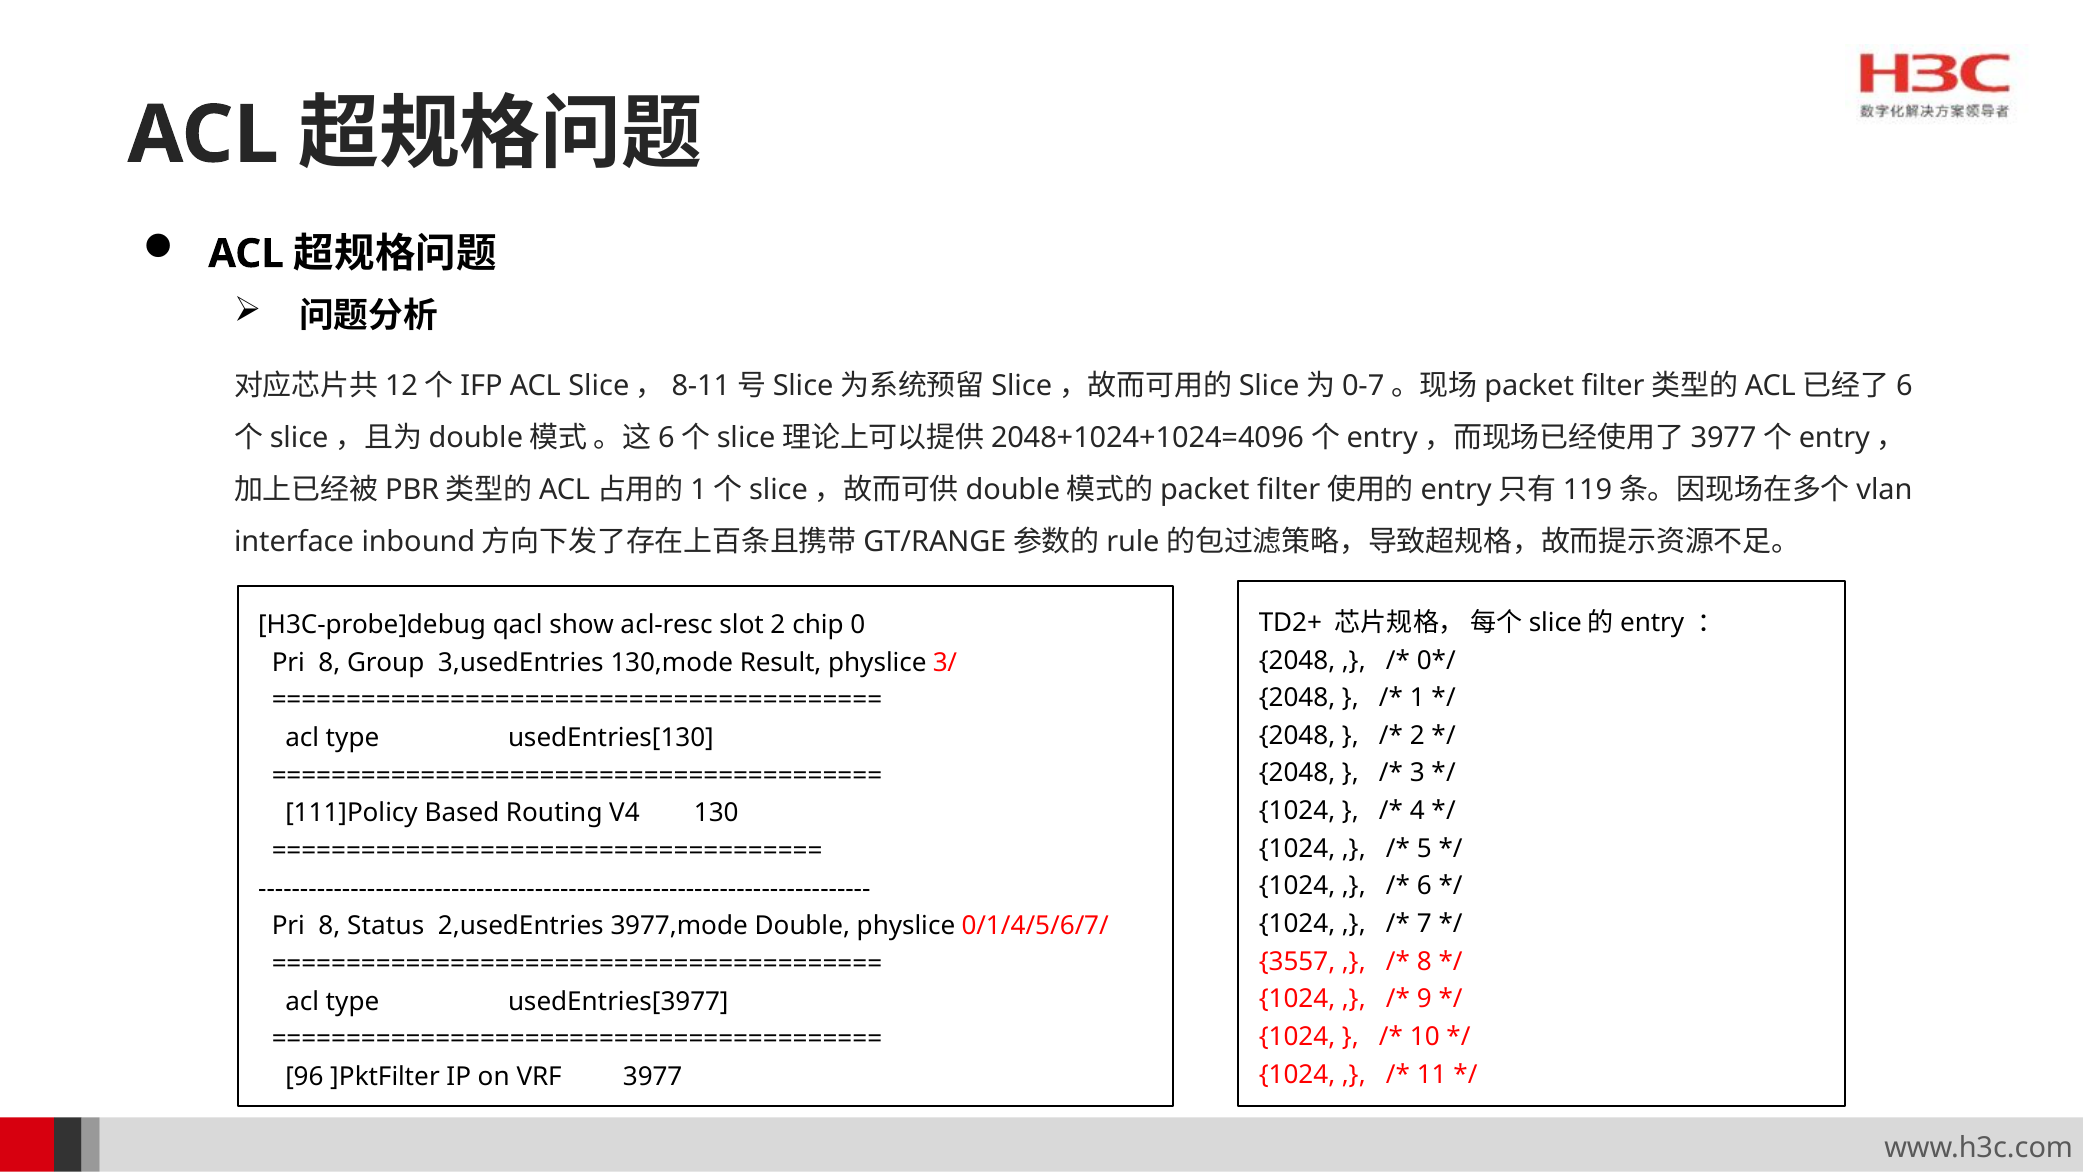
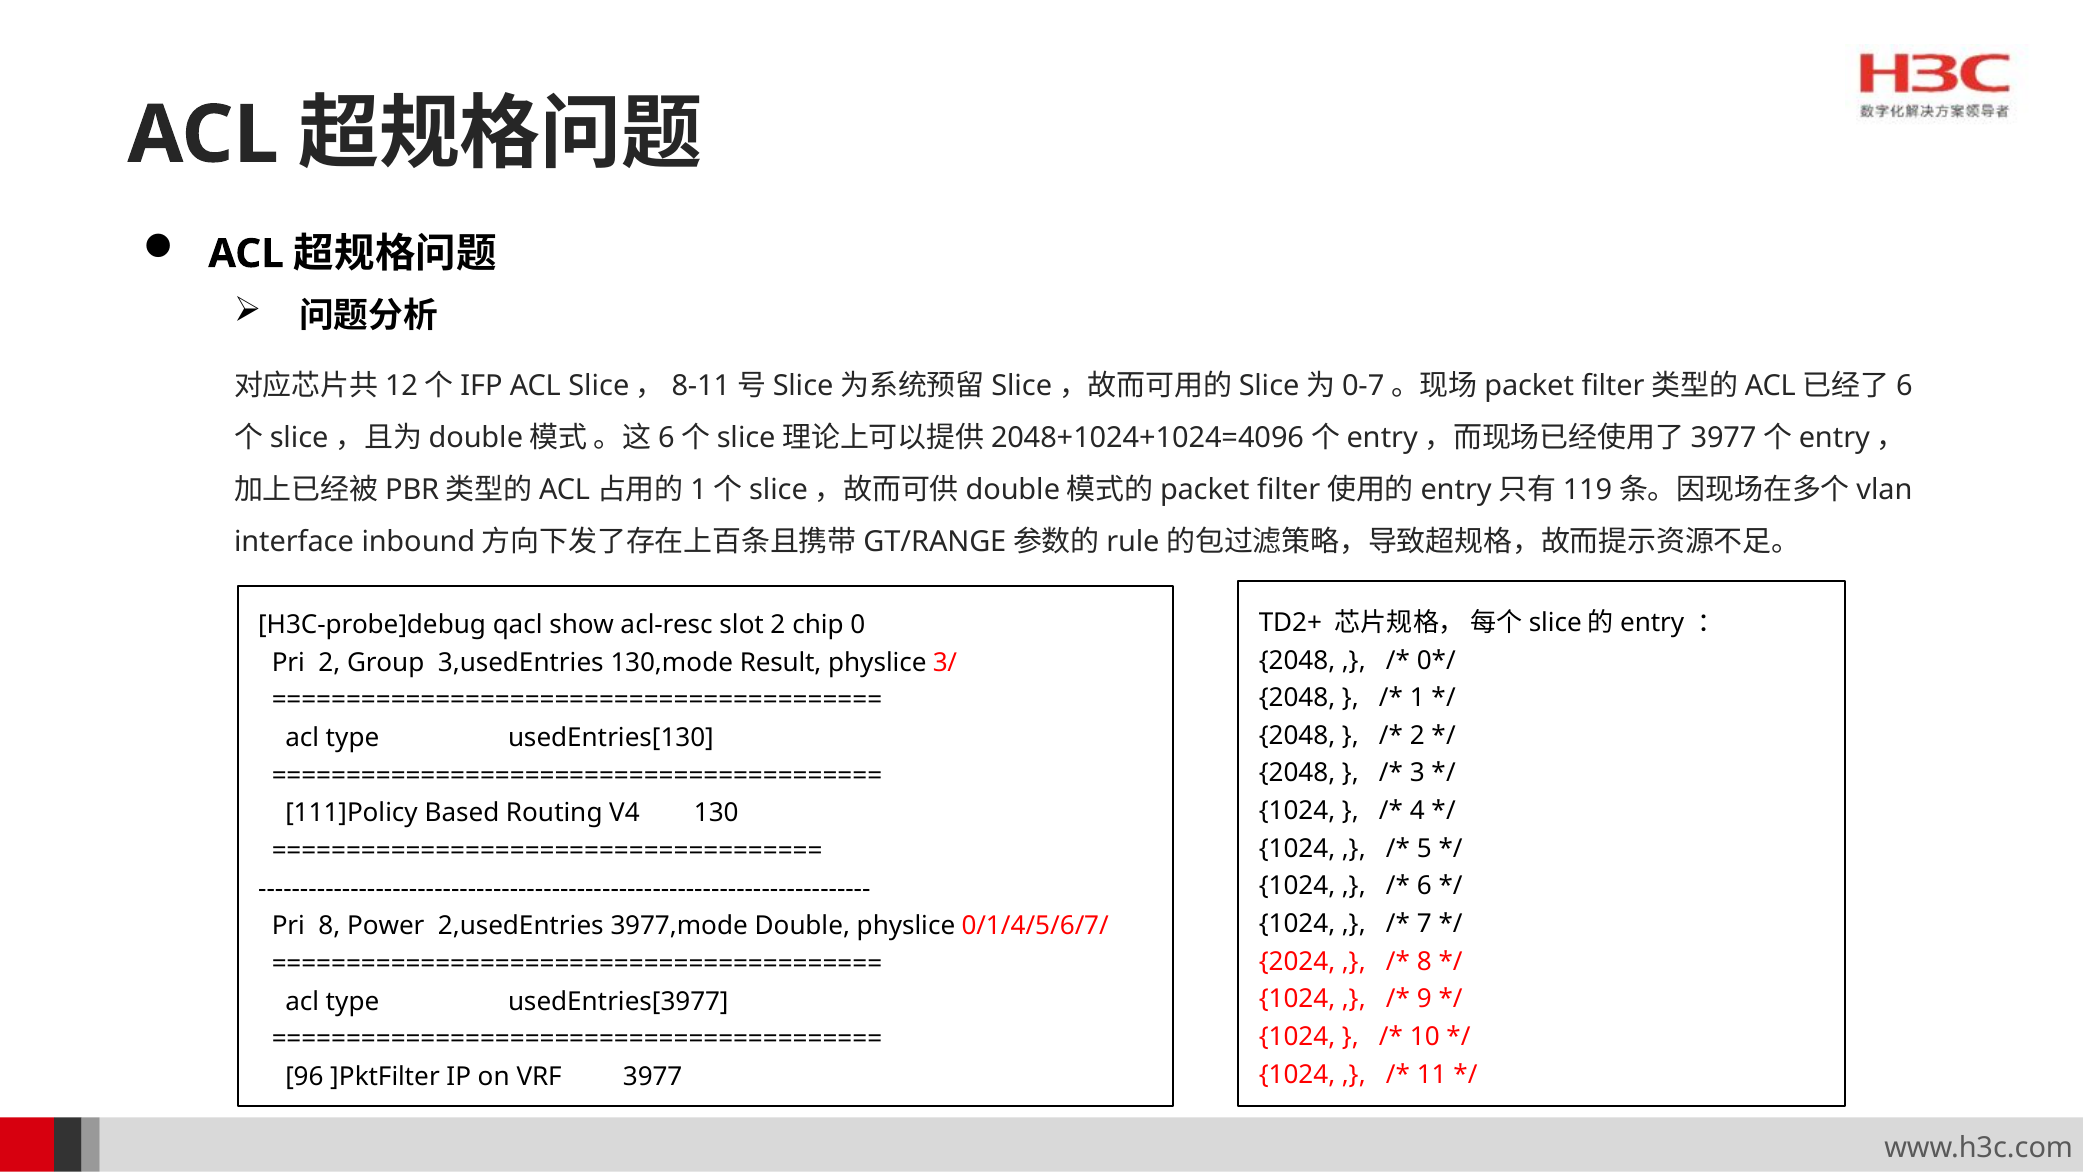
8 at (329, 663): 8 -> 2
Status: Status -> Power
3557: 3557 -> 2024
